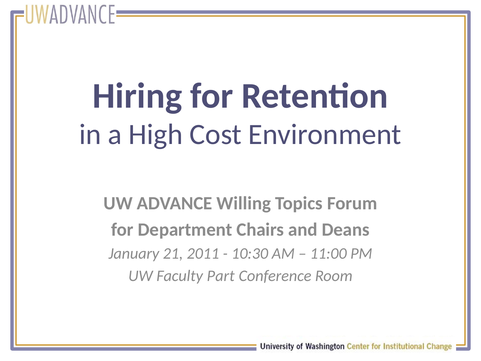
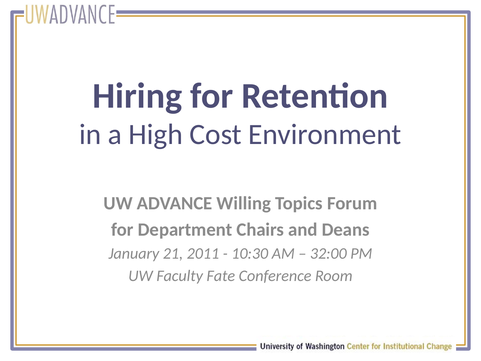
11:00: 11:00 -> 32:00
Part: Part -> Fate
